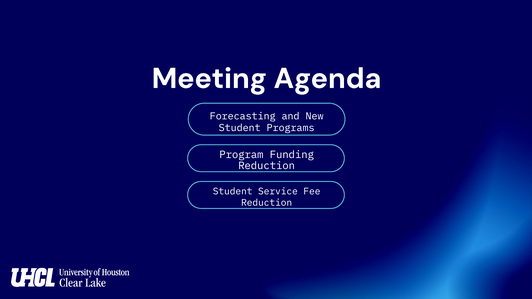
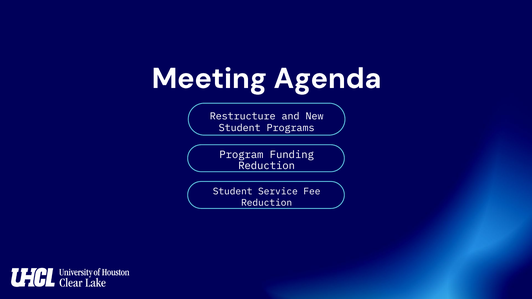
Forecasting: Forecasting -> Restructure
